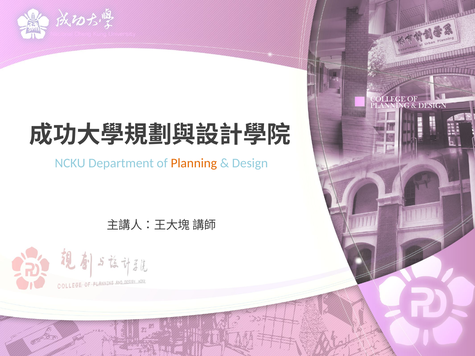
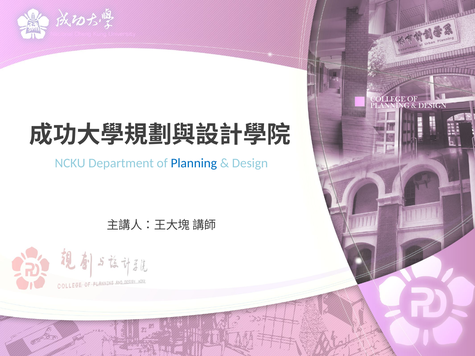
Planning colour: orange -> blue
